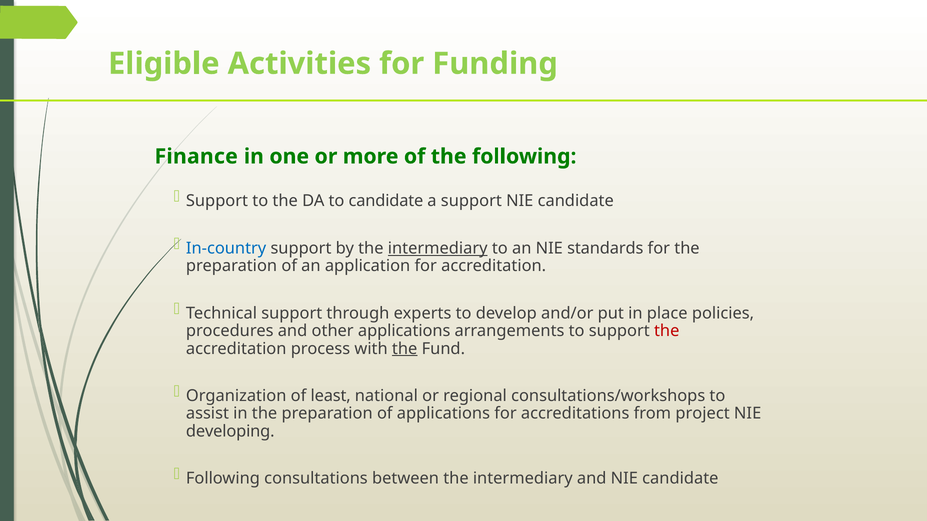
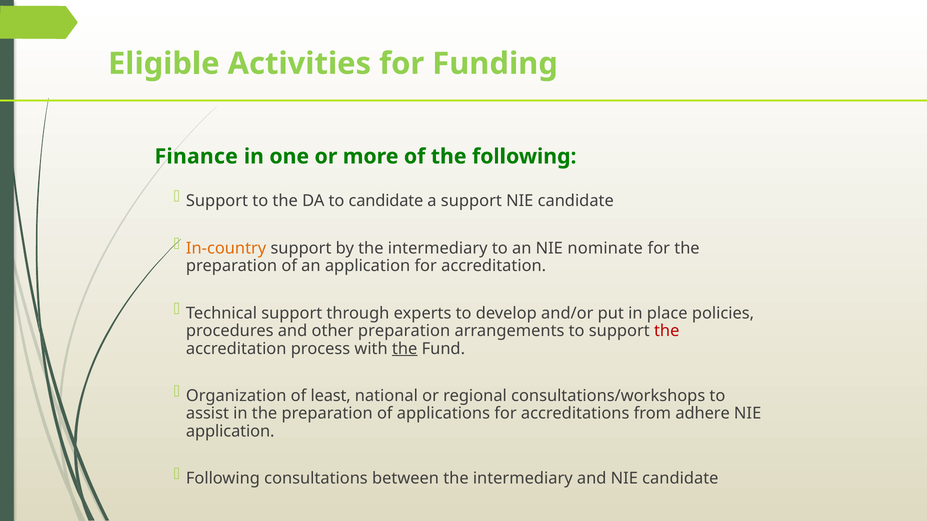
In-country colour: blue -> orange
intermediary at (438, 248) underline: present -> none
standards: standards -> nominate
other applications: applications -> preparation
project: project -> adhere
developing at (230, 432): developing -> application
